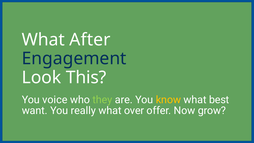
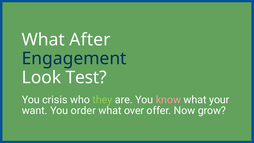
This: This -> Test
voice: voice -> crisis
know colour: yellow -> pink
best: best -> your
really: really -> order
